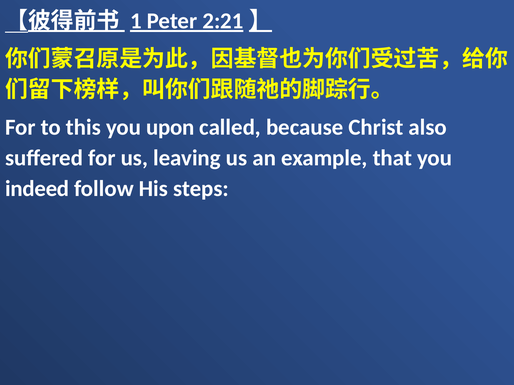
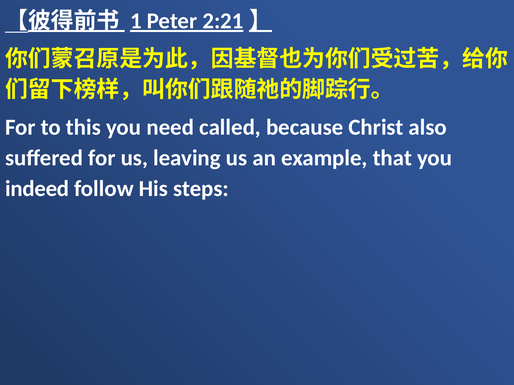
upon: upon -> need
